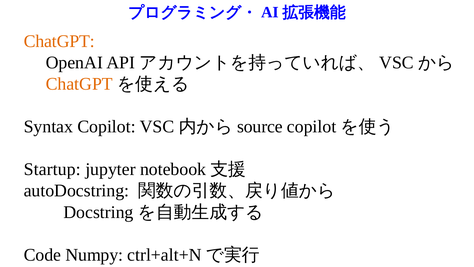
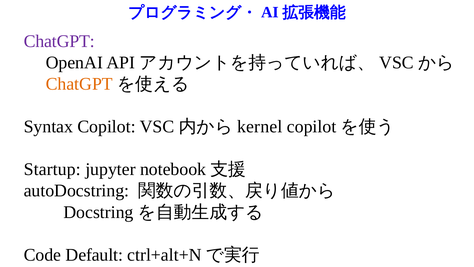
ChatGPT at (59, 41) colour: orange -> purple
source: source -> kernel
Numpy: Numpy -> Default
